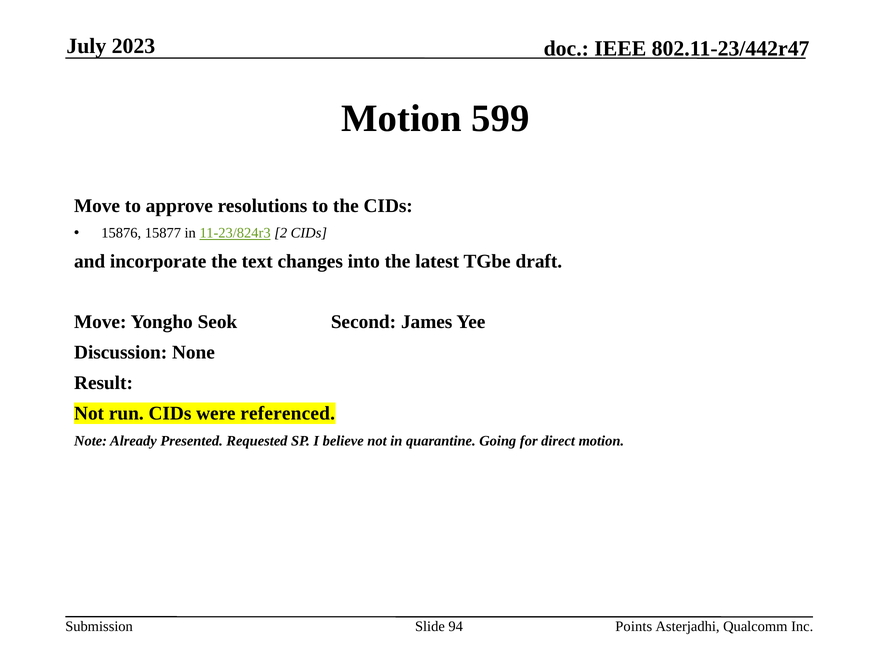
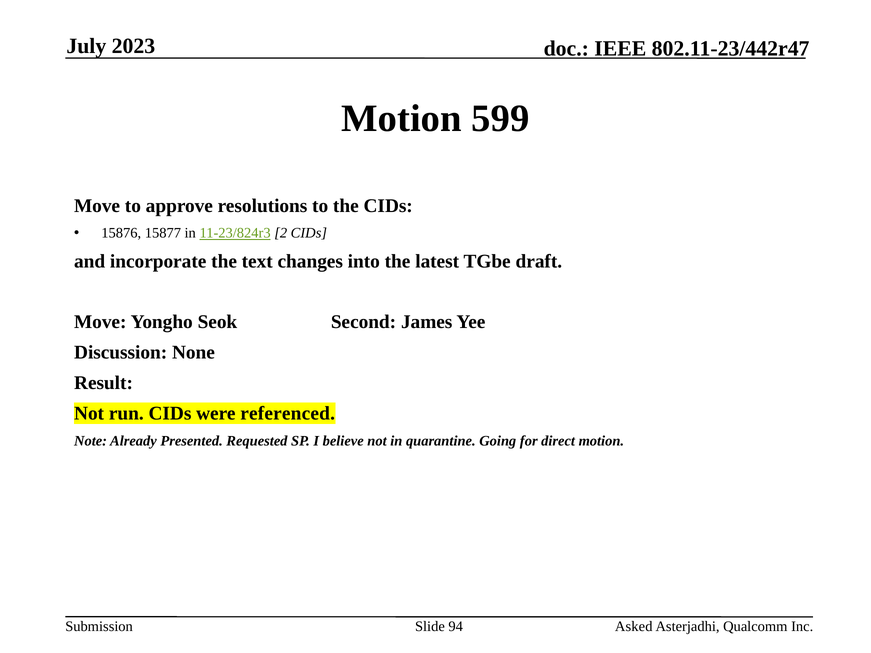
Points: Points -> Asked
